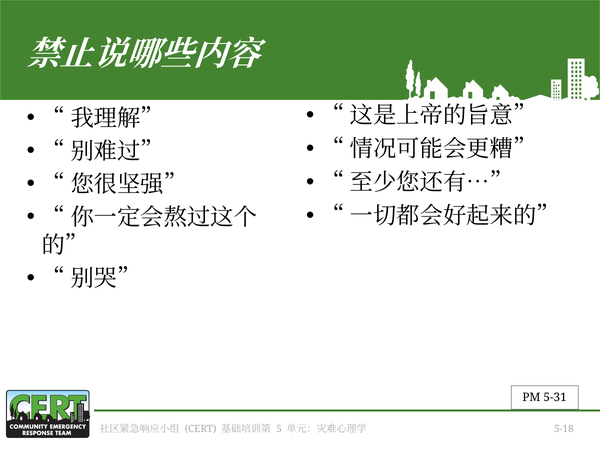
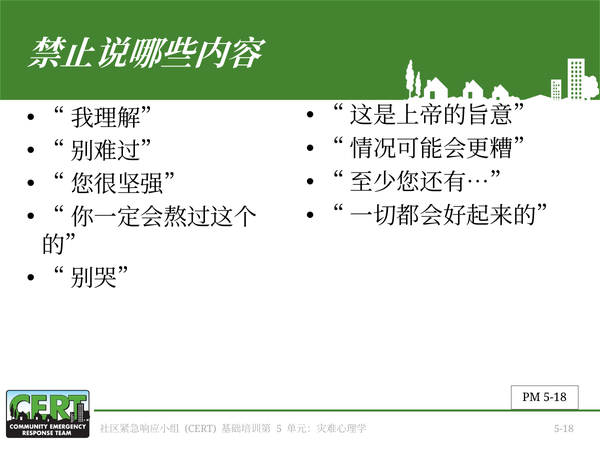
PM 5-31: 5-31 -> 5-18
